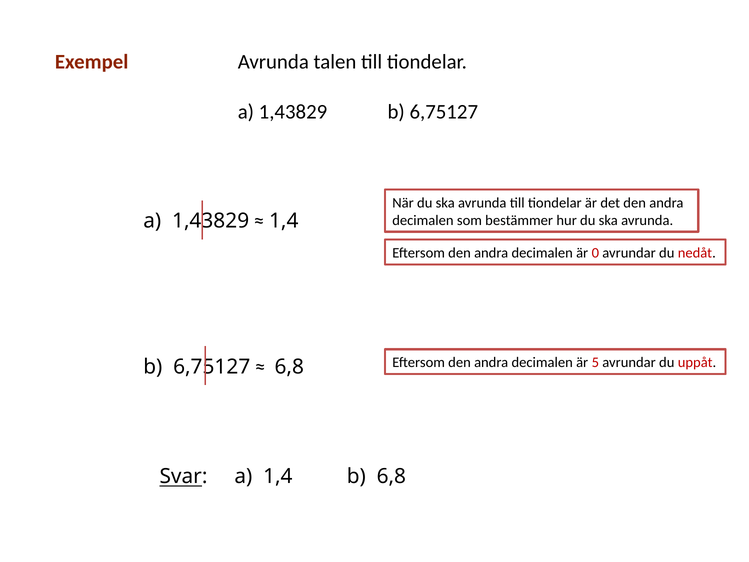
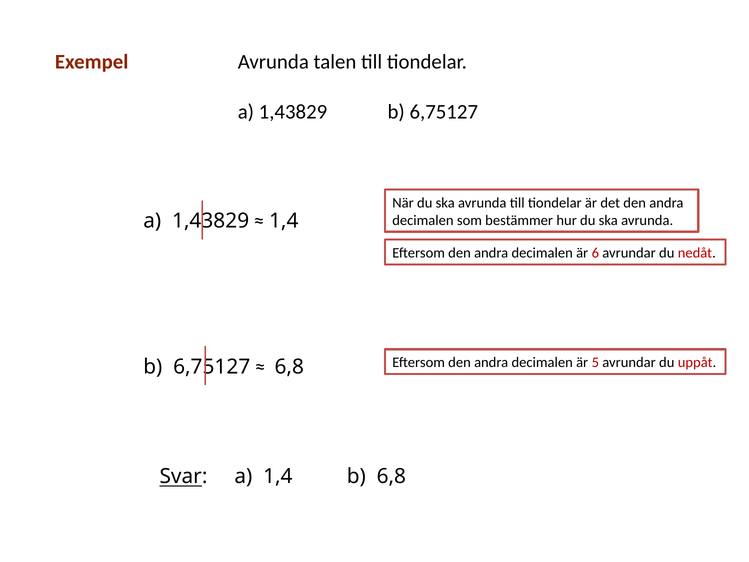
0: 0 -> 6
